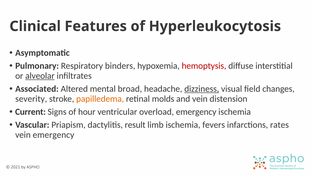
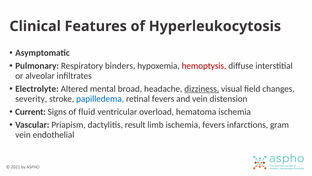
alveolar underline: present -> none
Associated: Associated -> Electrolyte
papilledema colour: orange -> blue
retinal molds: molds -> fevers
hour: hour -> fluid
overload emergency: emergency -> hematoma
rates: rates -> gram
vein emergency: emergency -> endothelial
